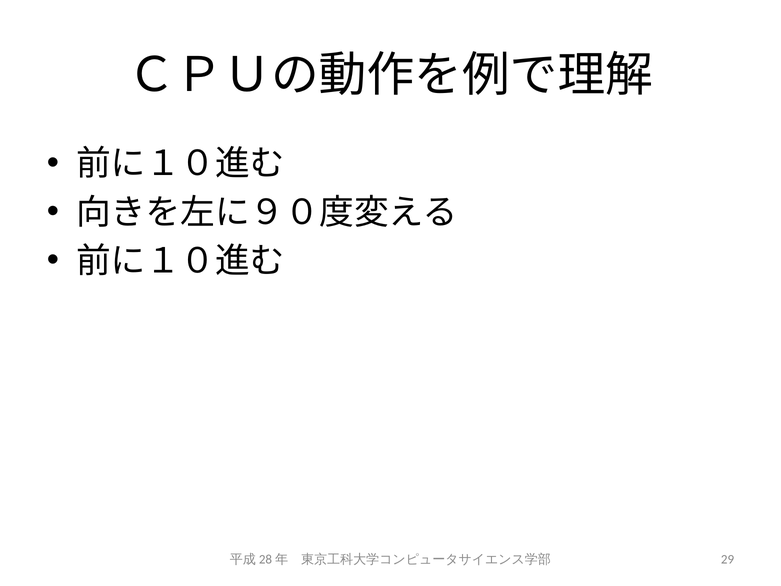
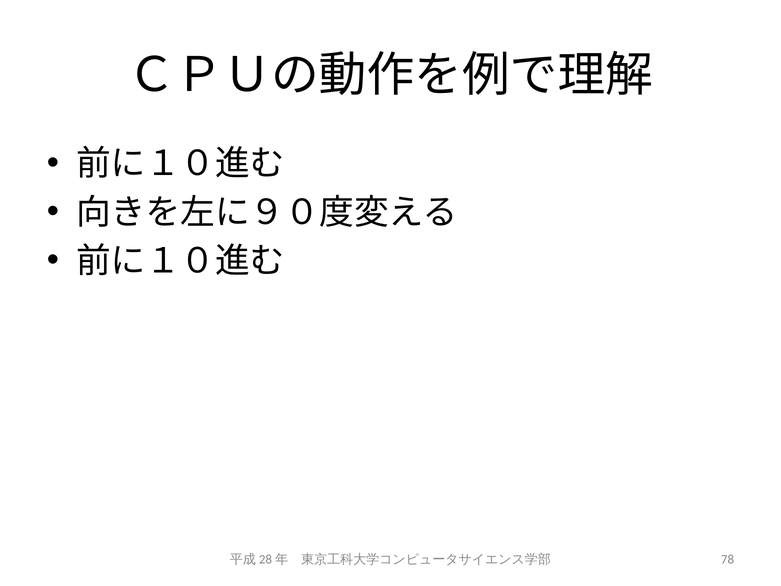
29: 29 -> 78
